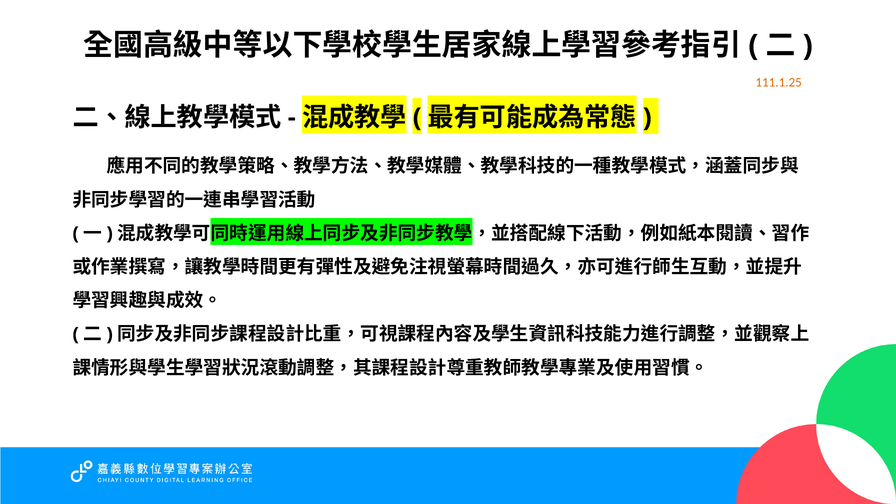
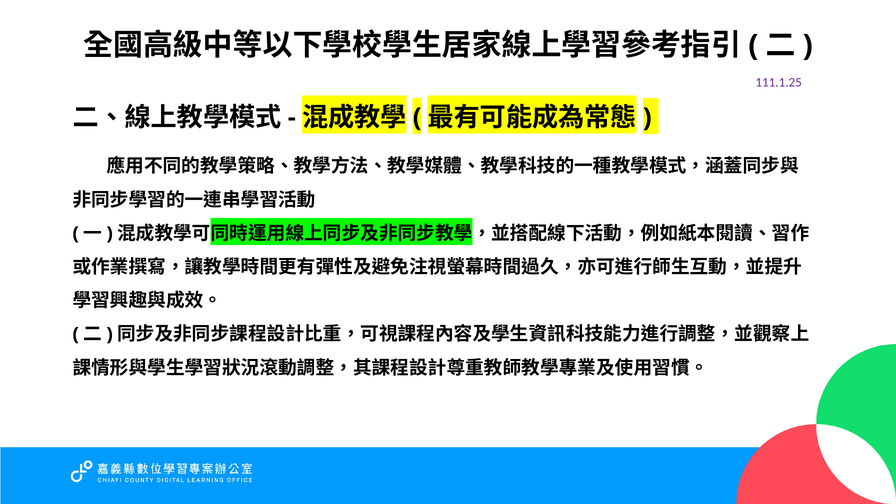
111.1.25 colour: orange -> purple
